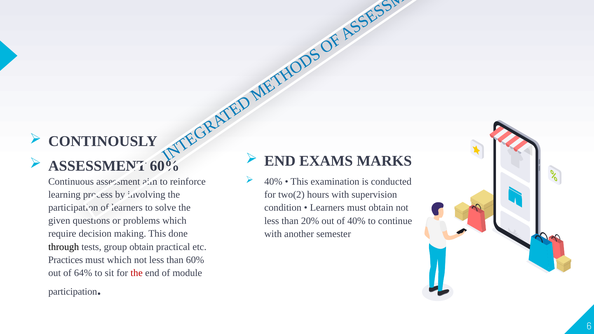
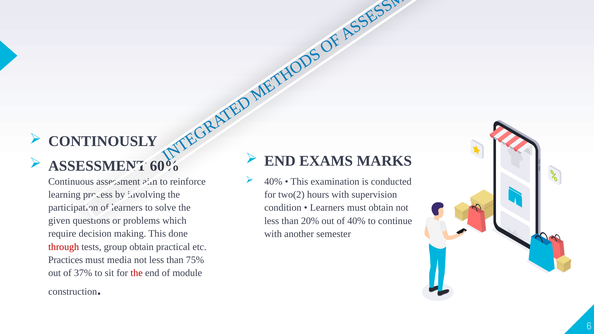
through colour: black -> red
must which: which -> media
than 60%: 60% -> 75%
64%: 64% -> 37%
participation at (73, 292): participation -> construction
